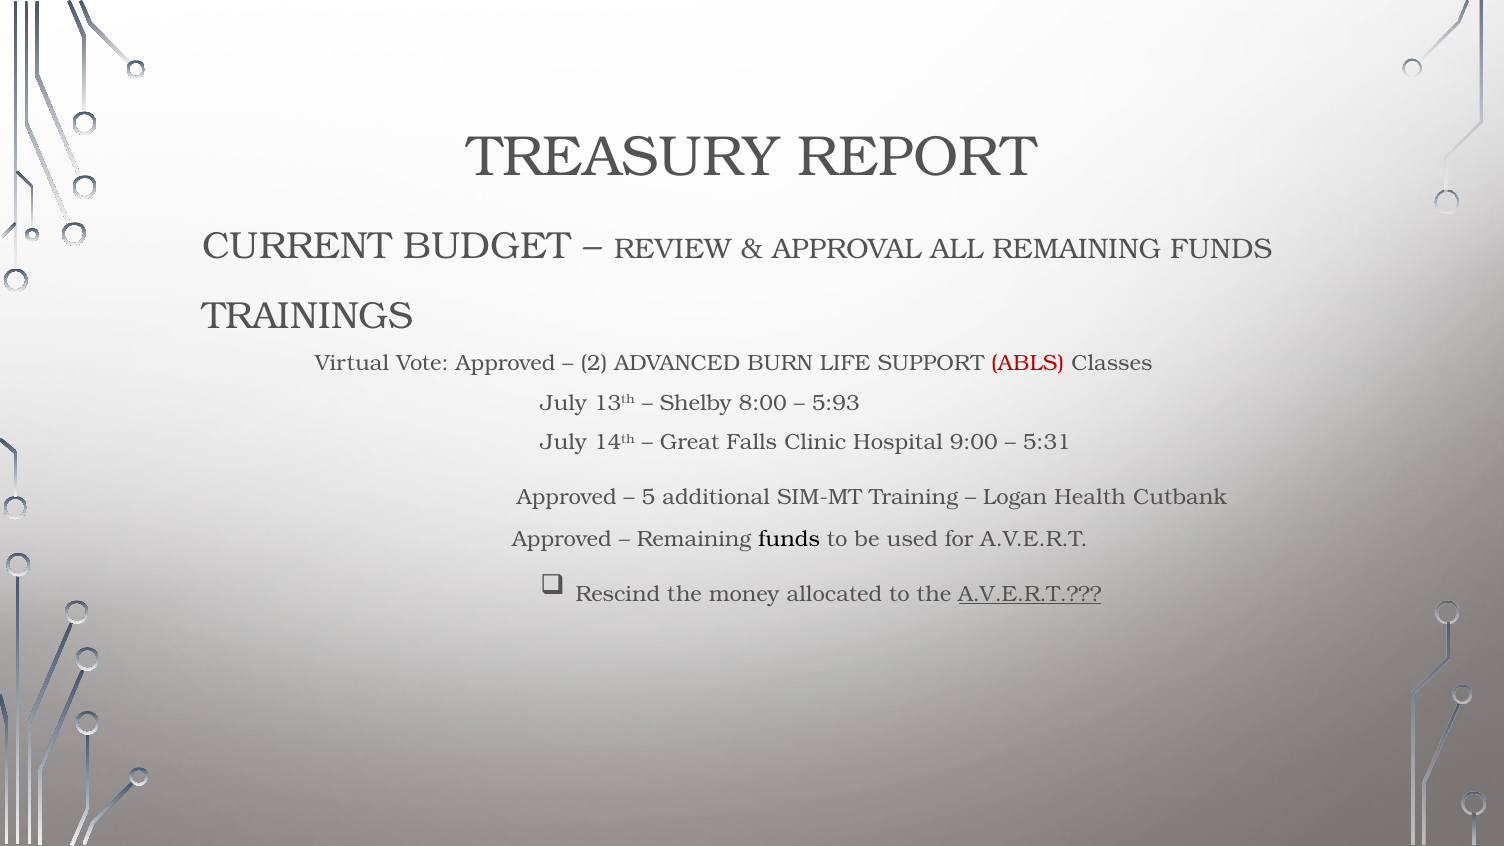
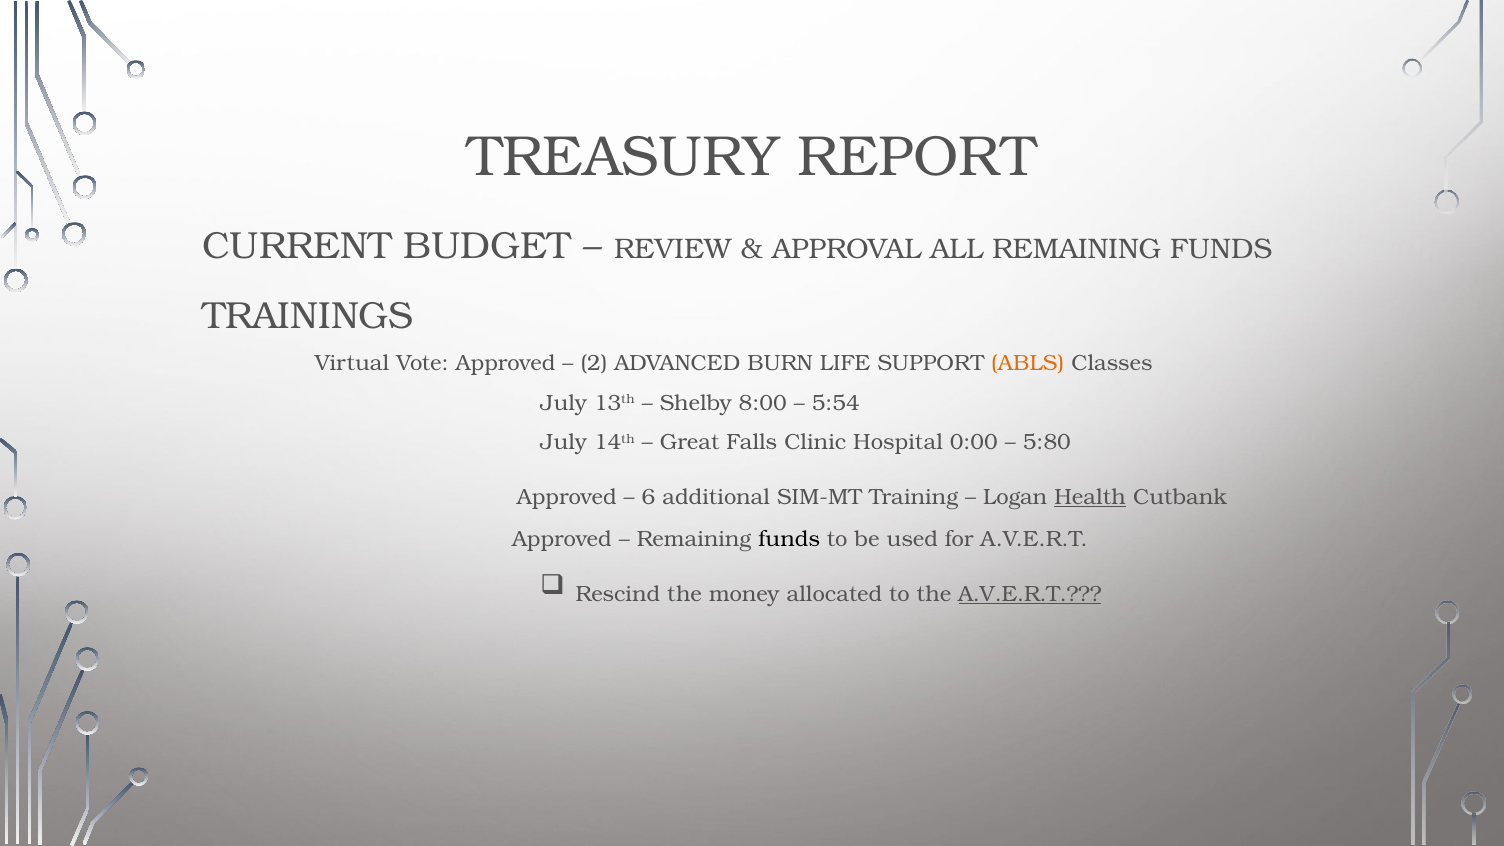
ABLS colour: red -> orange
5:93: 5:93 -> 5:54
9:00: 9:00 -> 0:00
5:31: 5:31 -> 5:80
5: 5 -> 6
Health underline: none -> present
